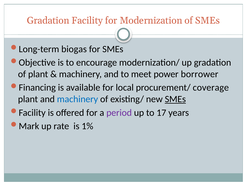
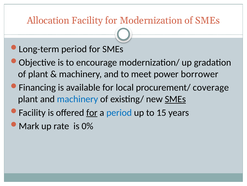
Gradation at (48, 20): Gradation -> Allocation
biogas at (74, 49): biogas -> period
for at (92, 112) underline: none -> present
period at (119, 112) colour: purple -> blue
17: 17 -> 15
1%: 1% -> 0%
